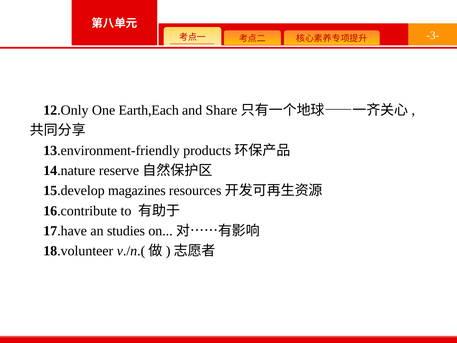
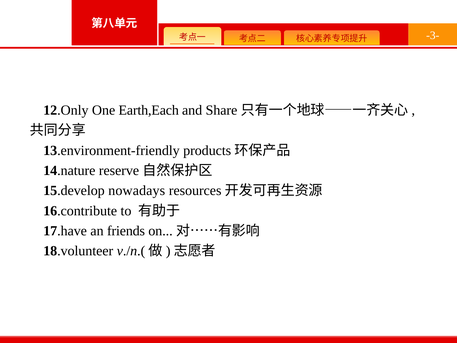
magazines: magazines -> nowadays
studies: studies -> friends
